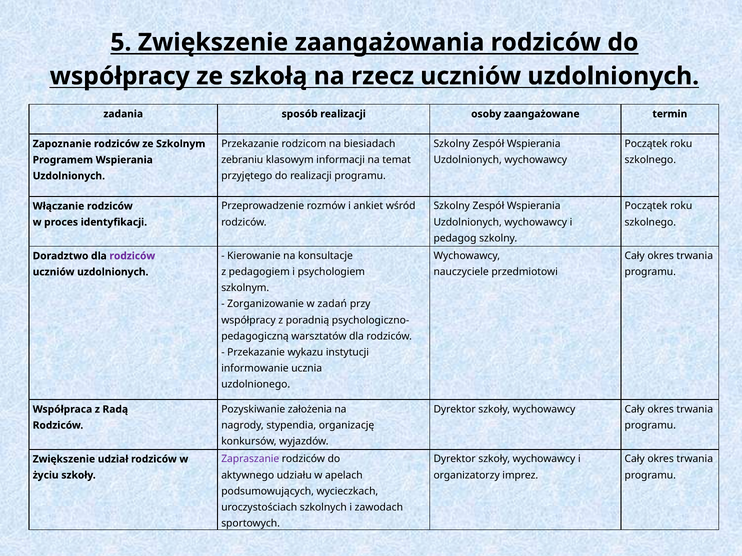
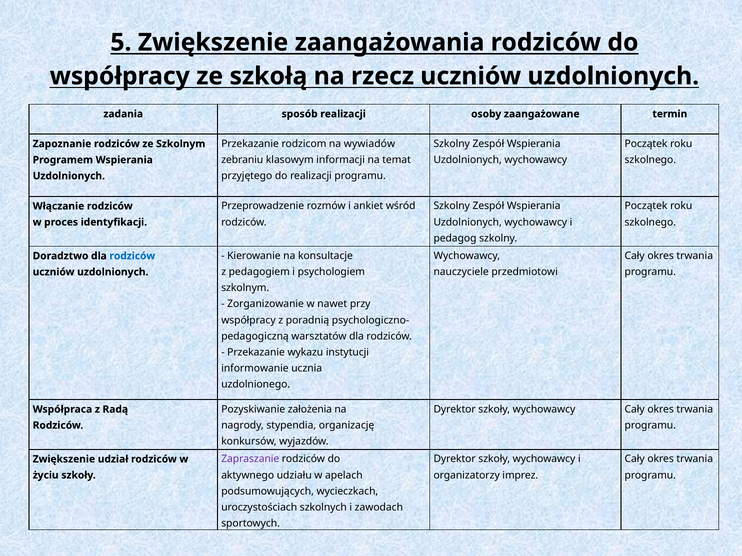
biesiadach: biesiadach -> wywiadów
rodziców at (132, 256) colour: purple -> blue
zadań: zadań -> nawet
